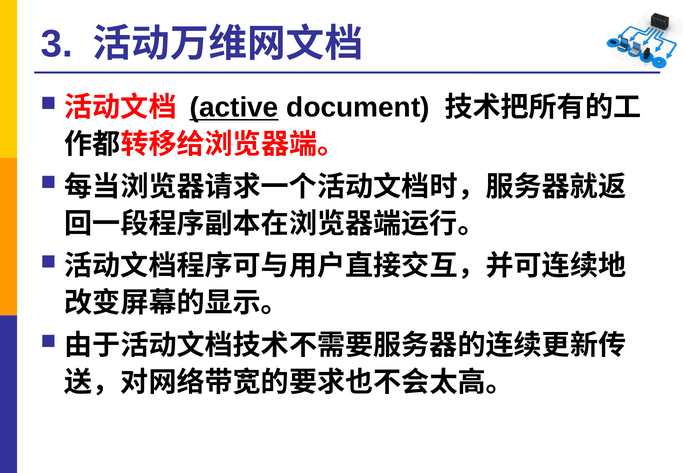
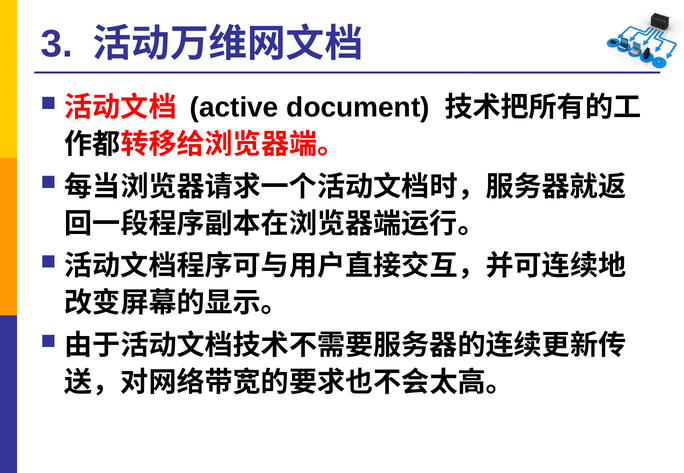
active underline: present -> none
